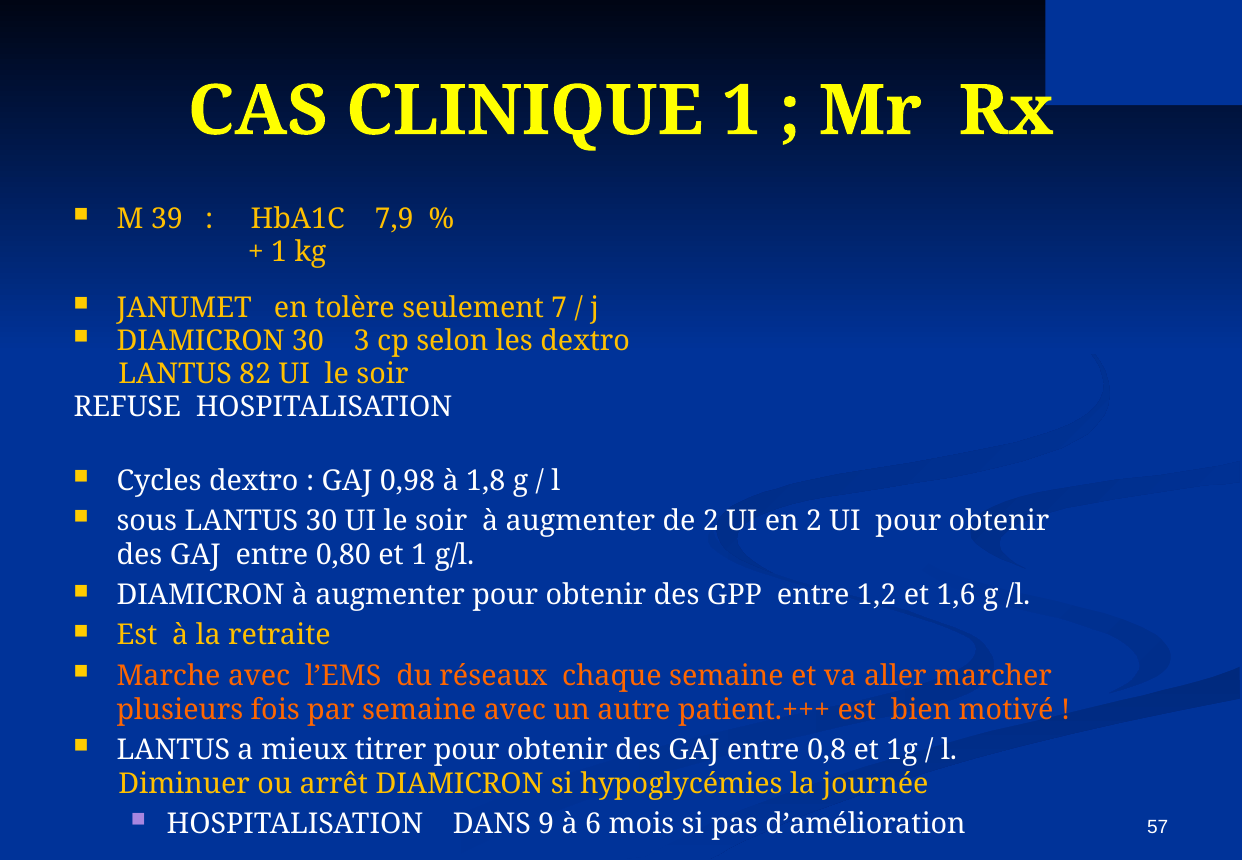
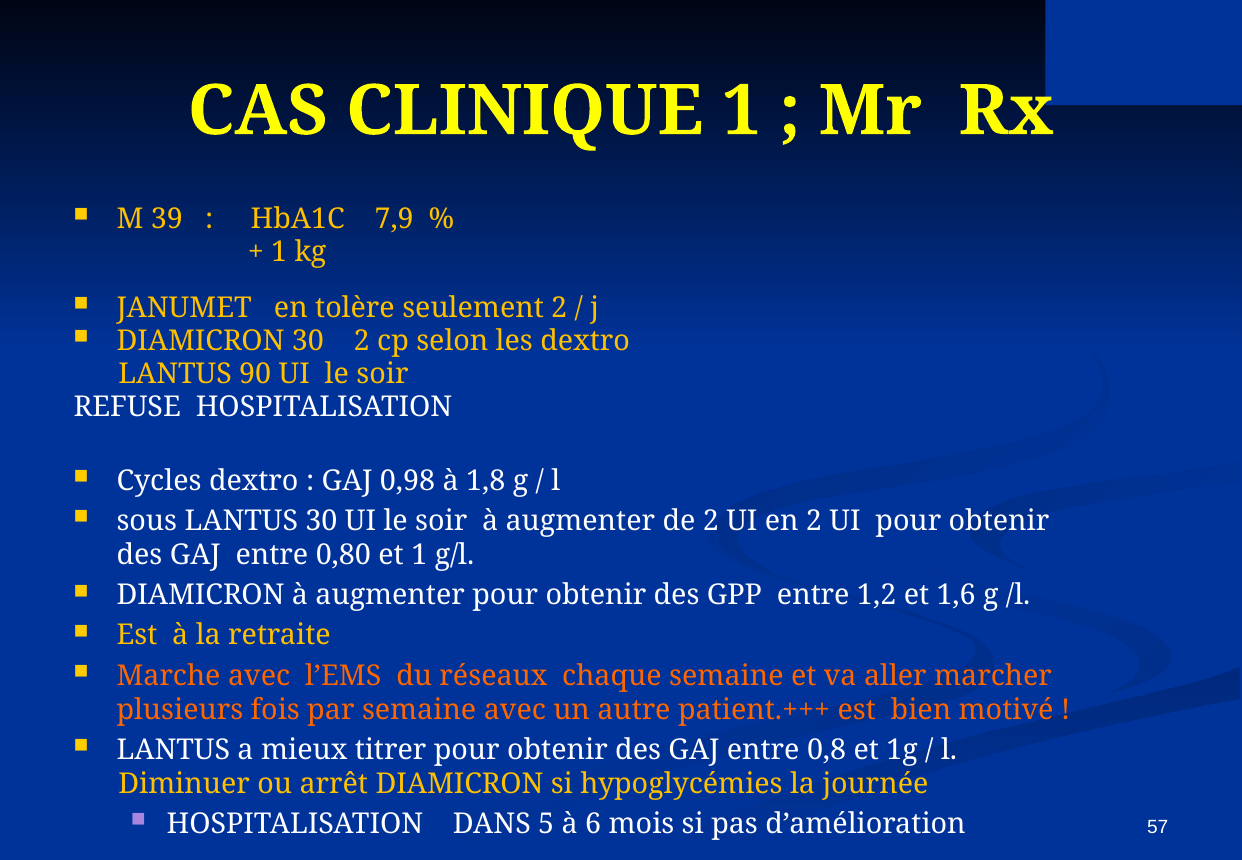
seulement 7: 7 -> 2
30 3: 3 -> 2
82: 82 -> 90
9: 9 -> 5
